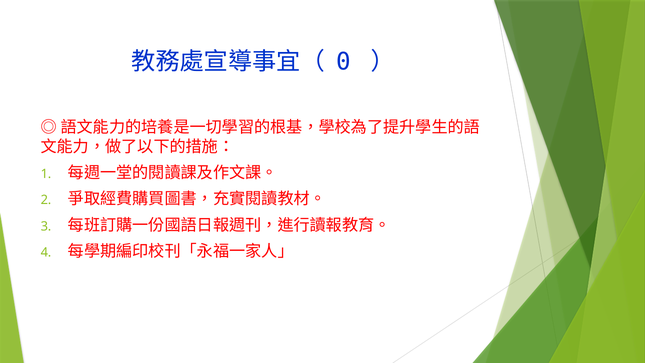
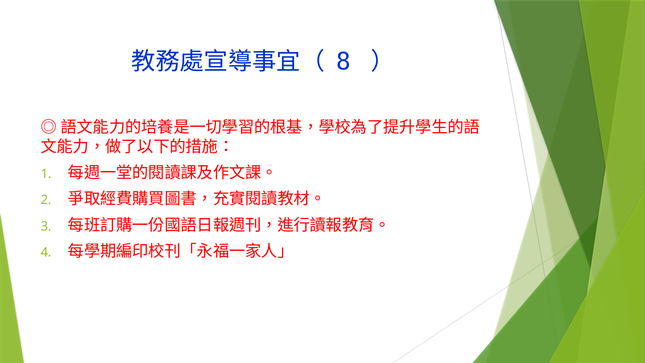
0: 0 -> 8
